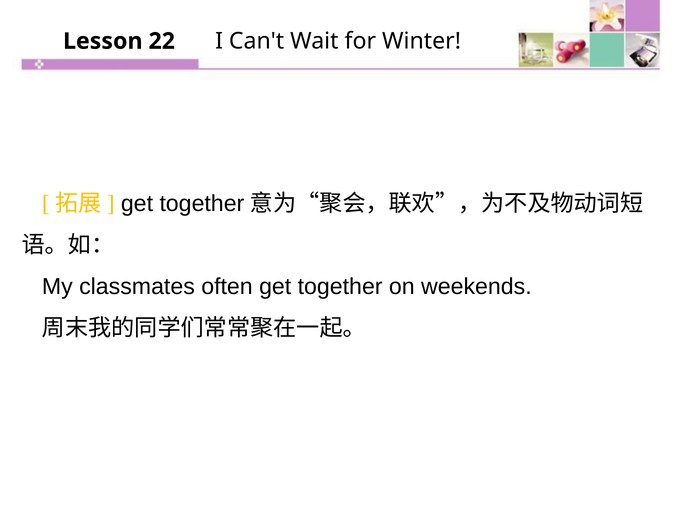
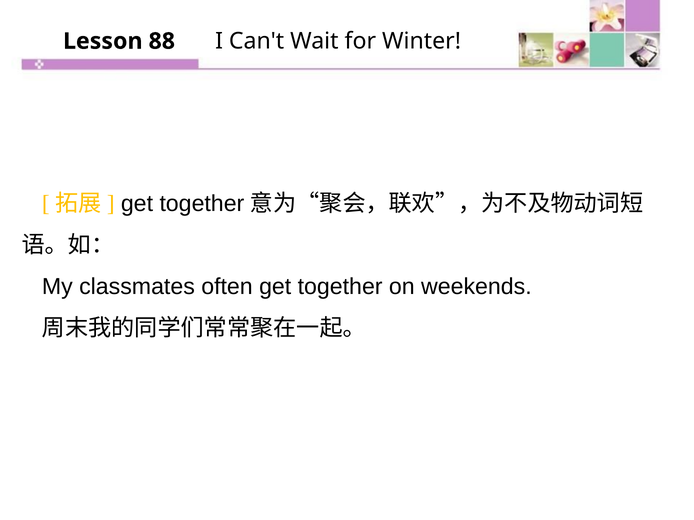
22: 22 -> 88
